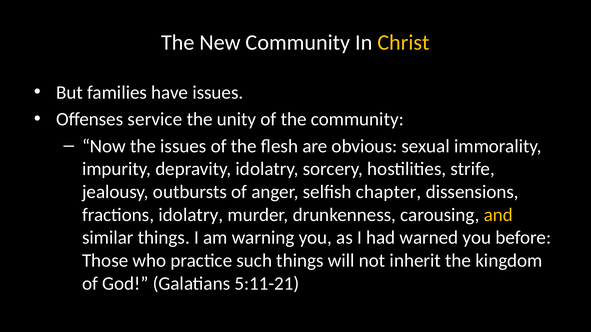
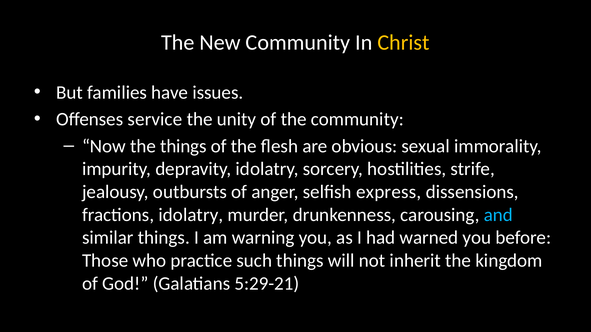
the issues: issues -> things
chapter: chapter -> express
and colour: yellow -> light blue
5:11-21: 5:11-21 -> 5:29-21
